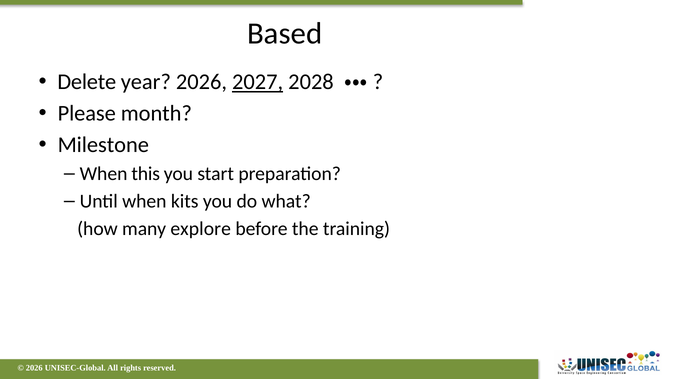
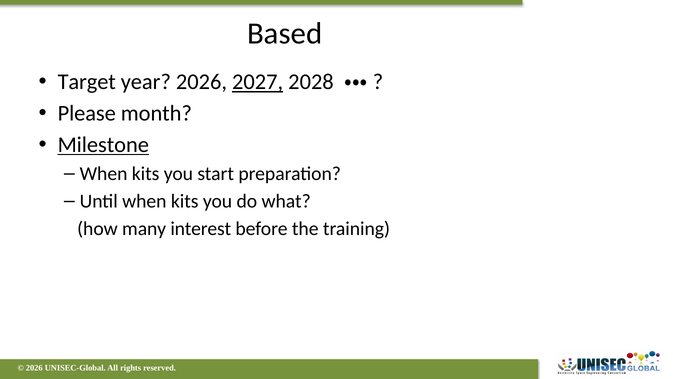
Delete: Delete -> Target
Milestone underline: none -> present
this at (146, 174): this -> kits
explore: explore -> interest
